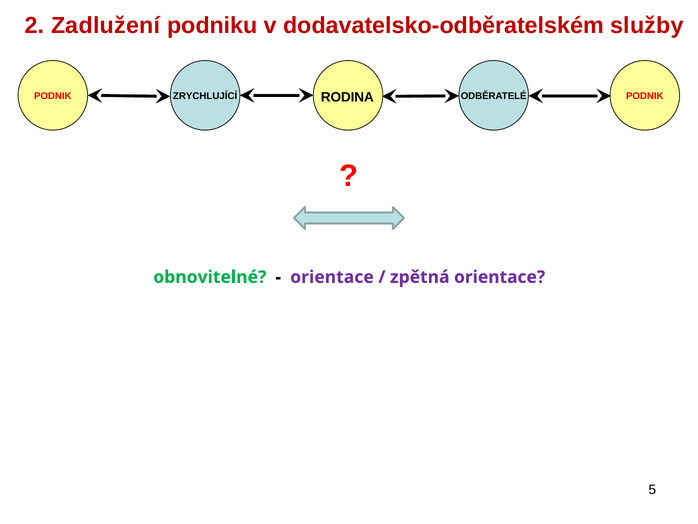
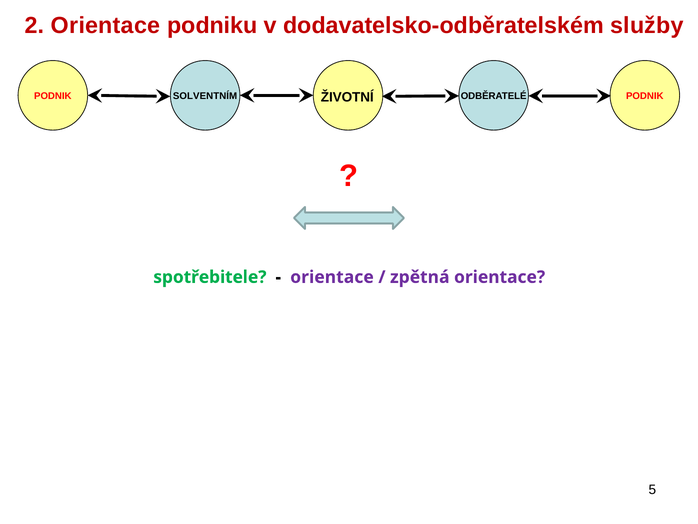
2 Zadlužení: Zadlužení -> Orientace
RODINA: RODINA -> ŽIVOTNÍ
ZRYCHLUJÍCÍ: ZRYCHLUJÍCÍ -> SOLVENTNÍM
obnovitelné: obnovitelné -> spotřebitele
